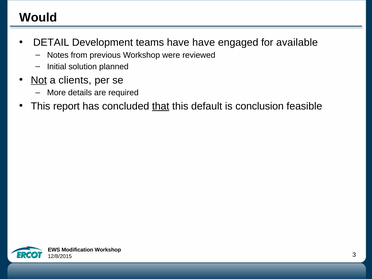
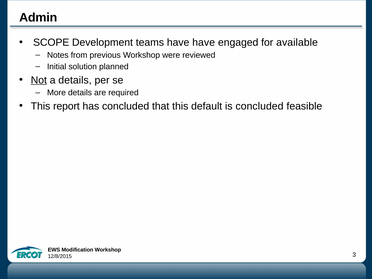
Would: Would -> Admin
DETAIL: DETAIL -> SCOPE
a clients: clients -> details
that underline: present -> none
is conclusion: conclusion -> concluded
